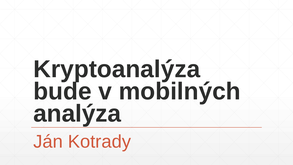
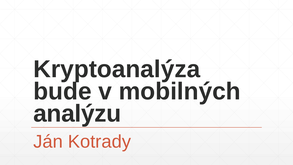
analýza: analýza -> analýzu
